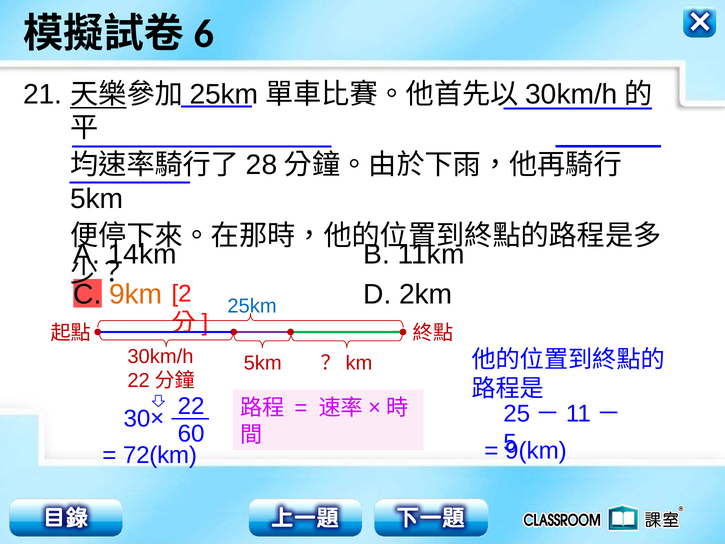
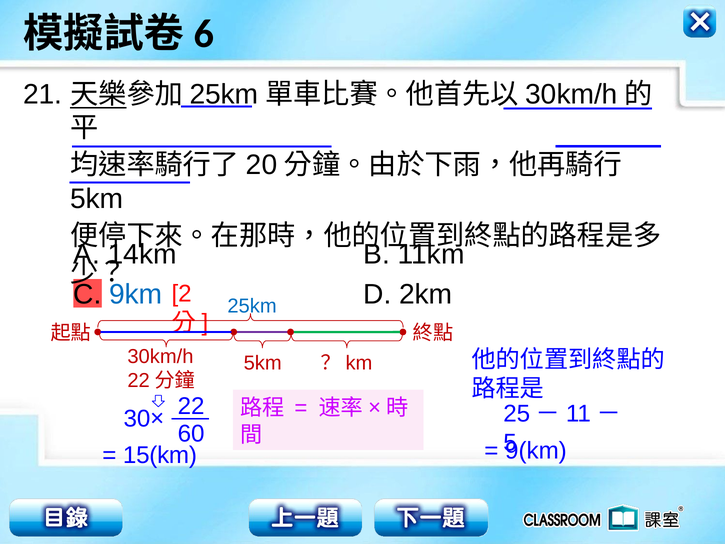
28: 28 -> 20
9km colour: orange -> blue
72(km: 72(km -> 15(km
